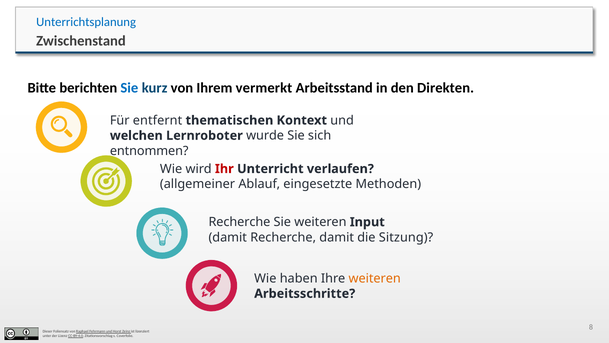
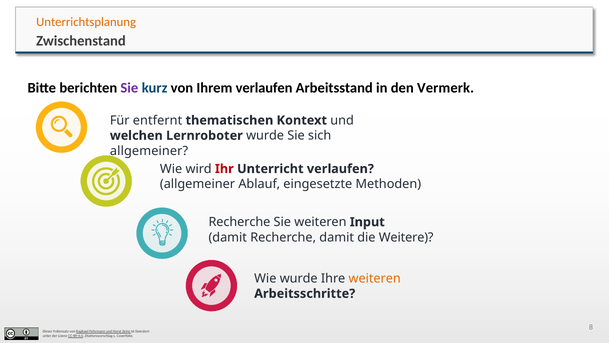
Unterrichtsplanung colour: blue -> orange
Sie at (129, 88) colour: blue -> purple
Ihrem vermerkt: vermerkt -> verlaufen
Direkten: Direkten -> Vermerk
entnommen at (149, 151): entnommen -> allgemeiner
Sitzung: Sitzung -> Weitere
Wie haben: haben -> wurde
